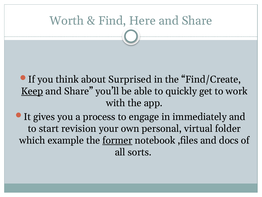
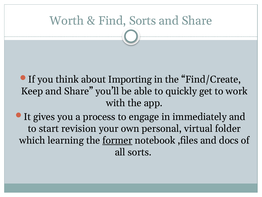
Find Here: Here -> Sorts
Surprised: Surprised -> Importing
Keep underline: present -> none
example: example -> learning
